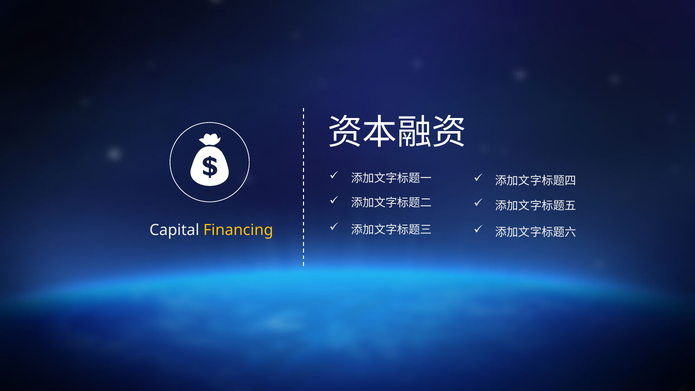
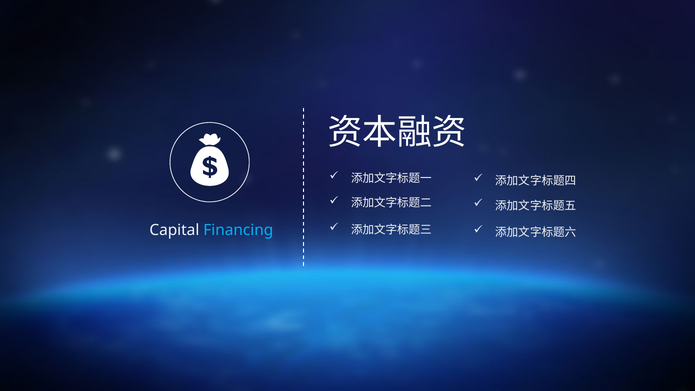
Financing colour: yellow -> light blue
